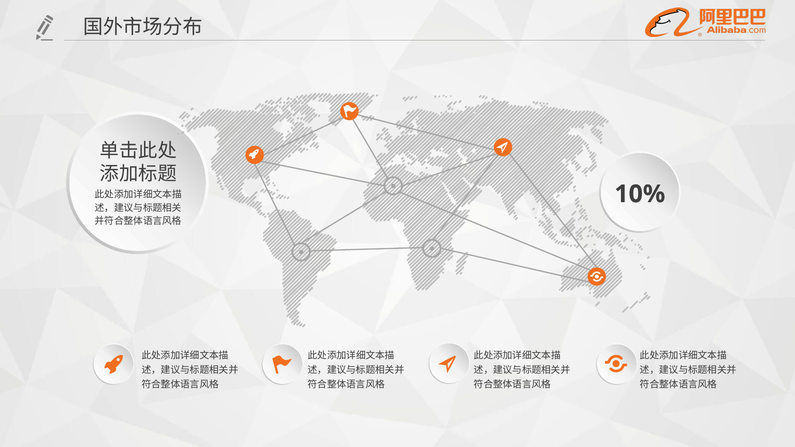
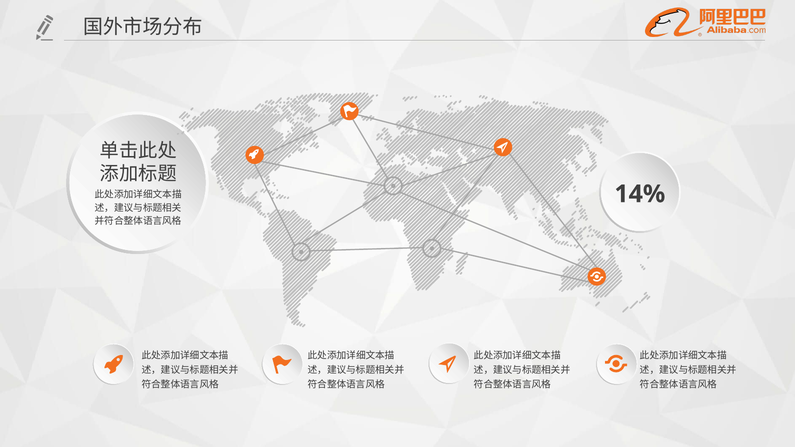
10%: 10% -> 14%
